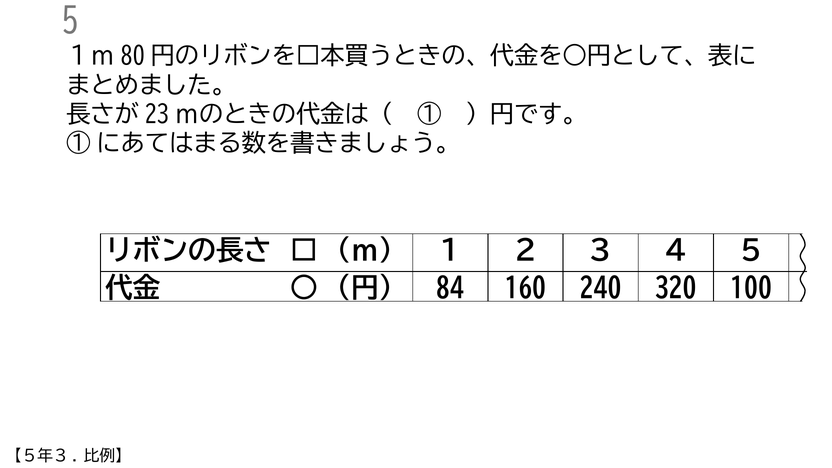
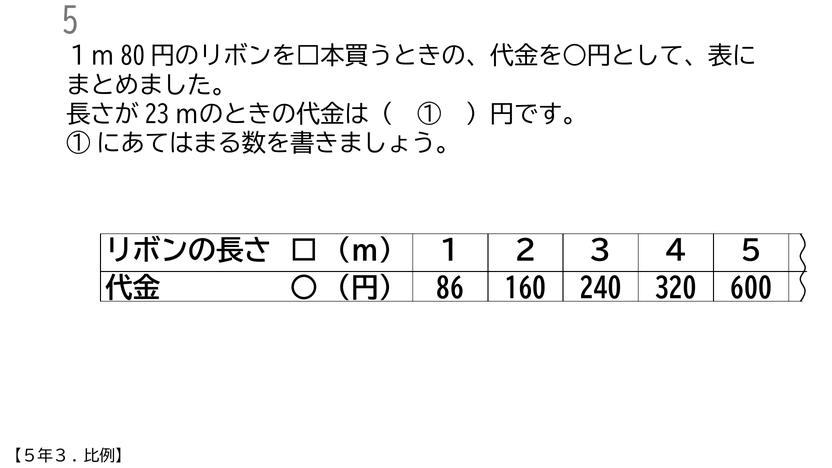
84: 84 -> 86
100: 100 -> 600
